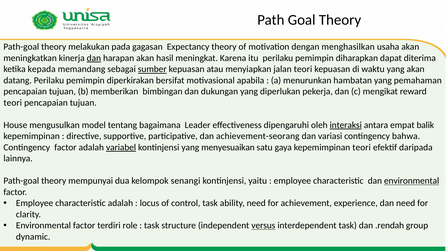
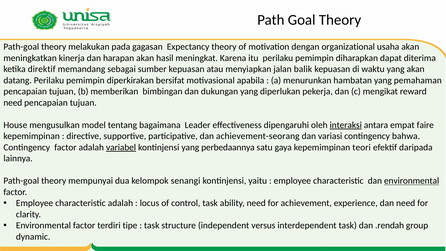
menghasilkan: menghasilkan -> organizational
dan at (94, 58) underline: present -> none
kepada: kepada -> direktif
sumber underline: present -> none
jalan teori: teori -> balik
teori at (13, 103): teori -> need
balik: balik -> faire
menyesuaikan: menyesuaikan -> perbedaannya
role: role -> tipe
versus underline: present -> none
